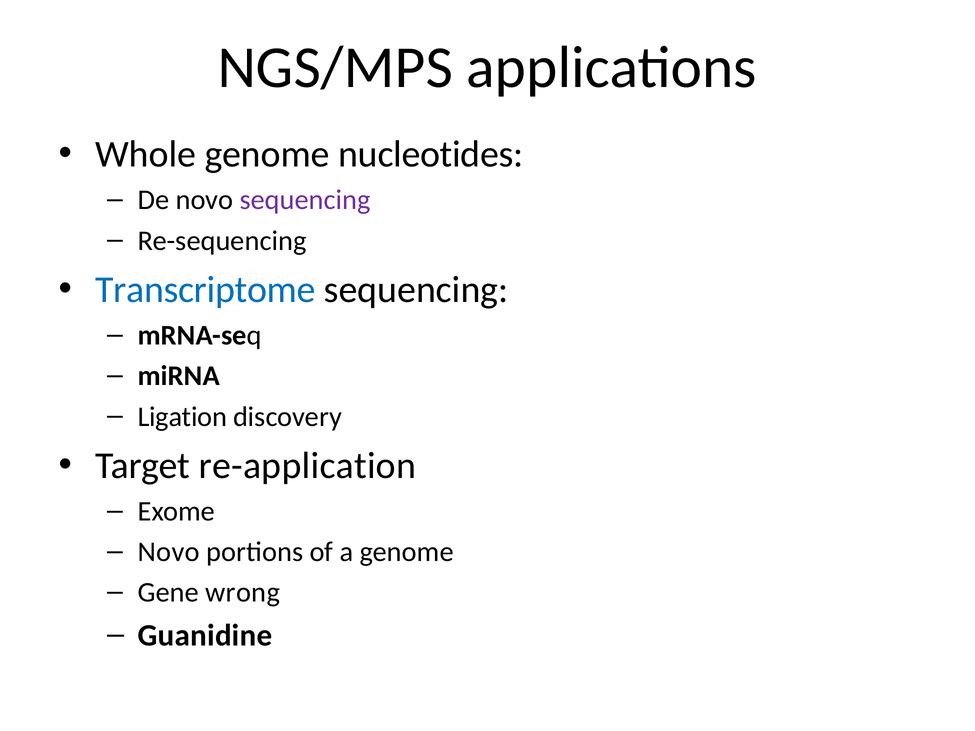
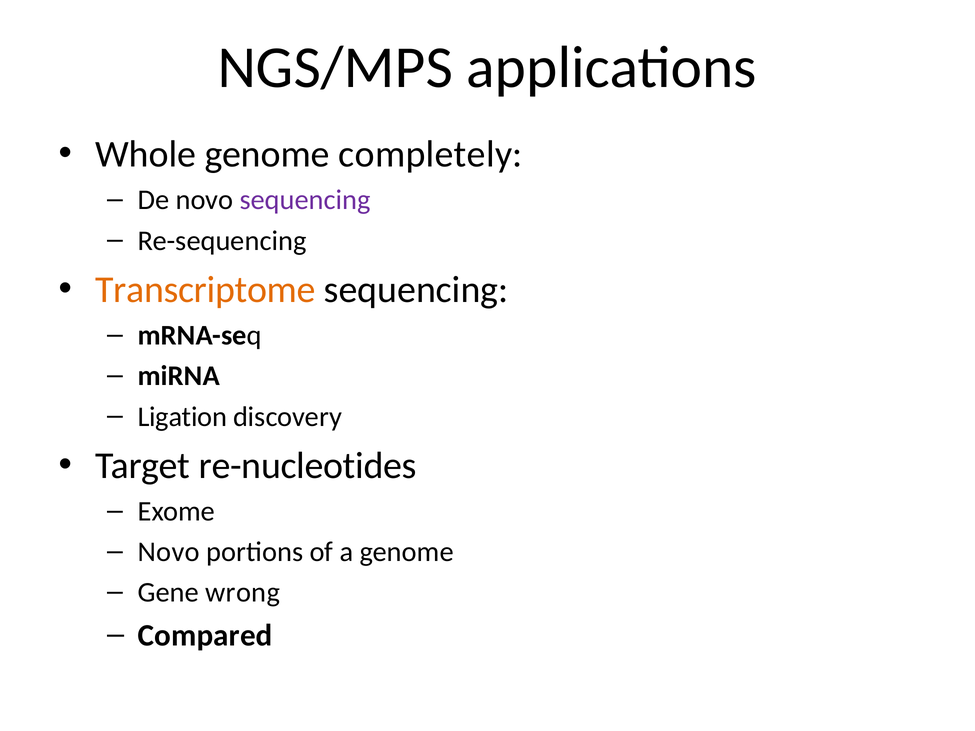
nucleotides: nucleotides -> completely
Transcriptome colour: blue -> orange
re-application: re-application -> re-nucleotides
Guanidine: Guanidine -> Compared
